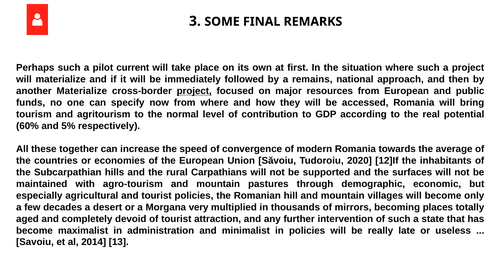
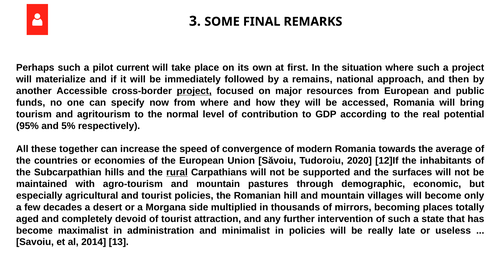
another Materialize: Materialize -> Accessible
60%: 60% -> 95%
rural underline: none -> present
very: very -> side
